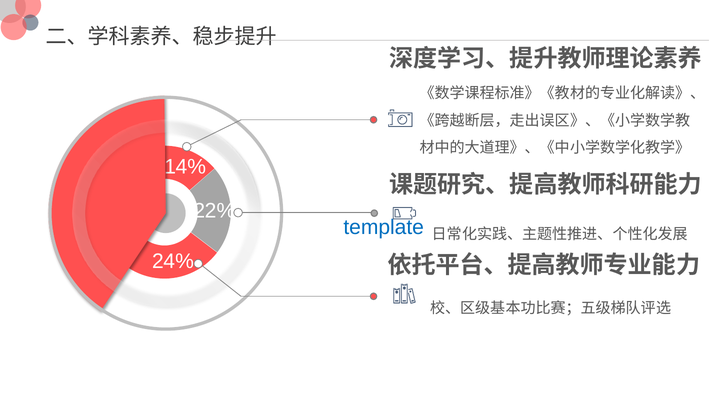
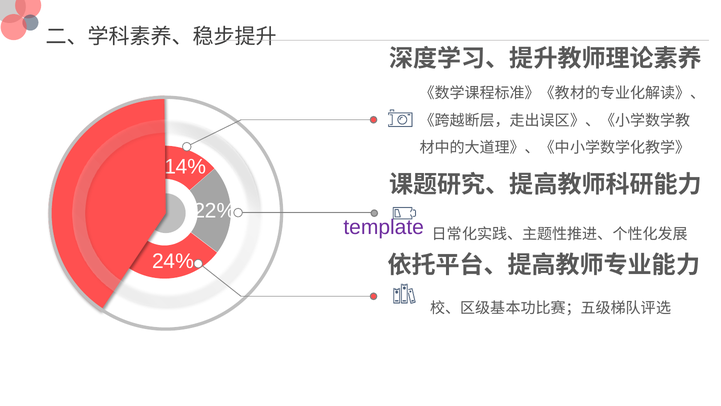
template colour: blue -> purple
